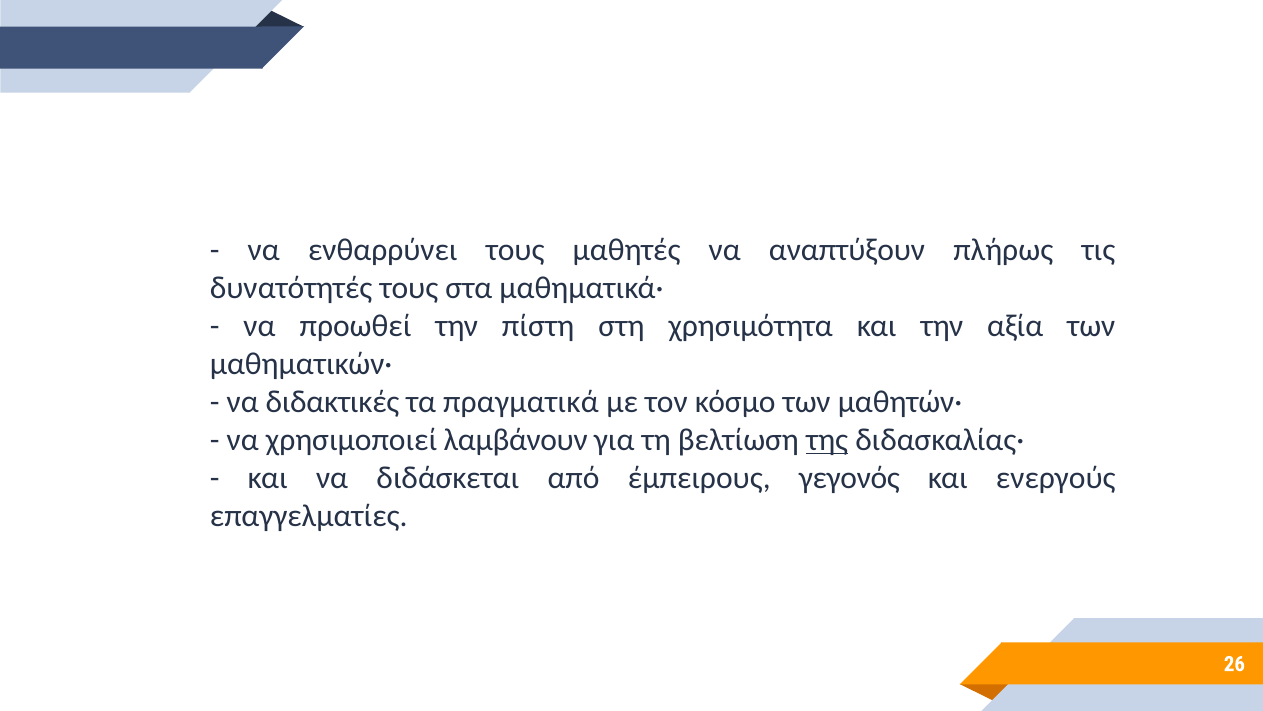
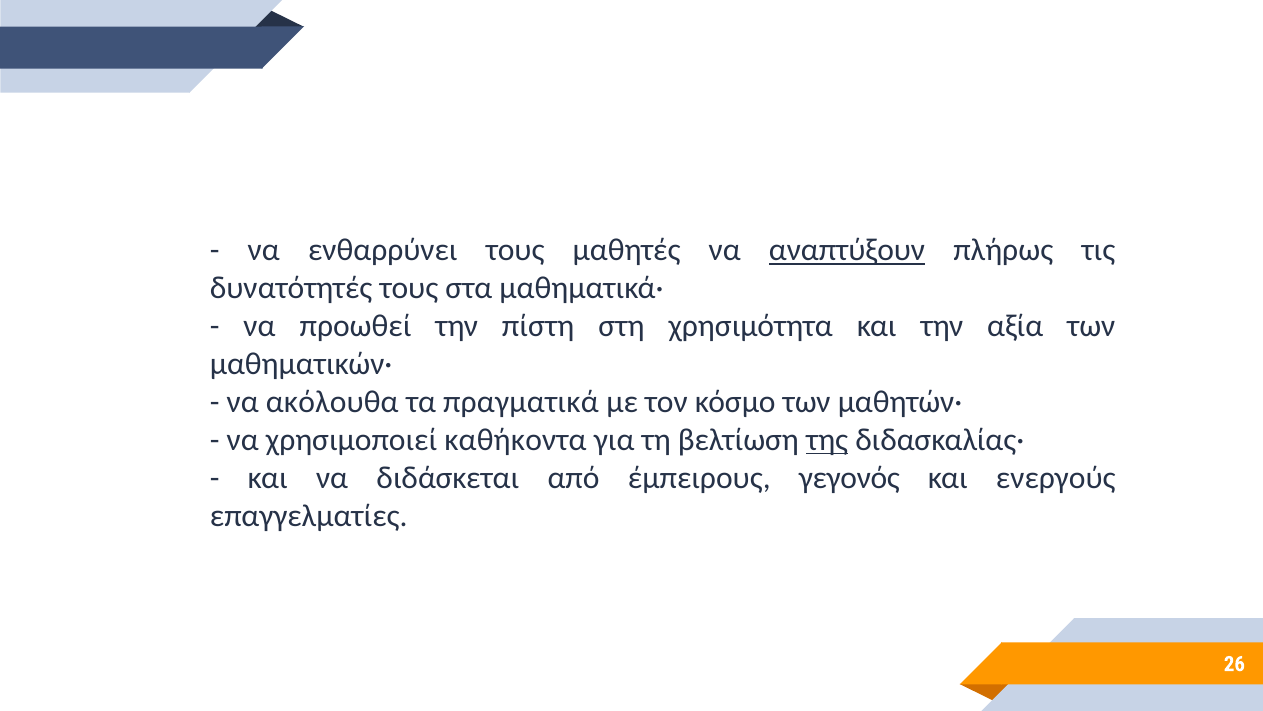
αναπτύξουν underline: none -> present
διδακτικές: διδακτικές -> ακόλουθα
λαμβάνουν: λαμβάνουν -> καθήκοντα
